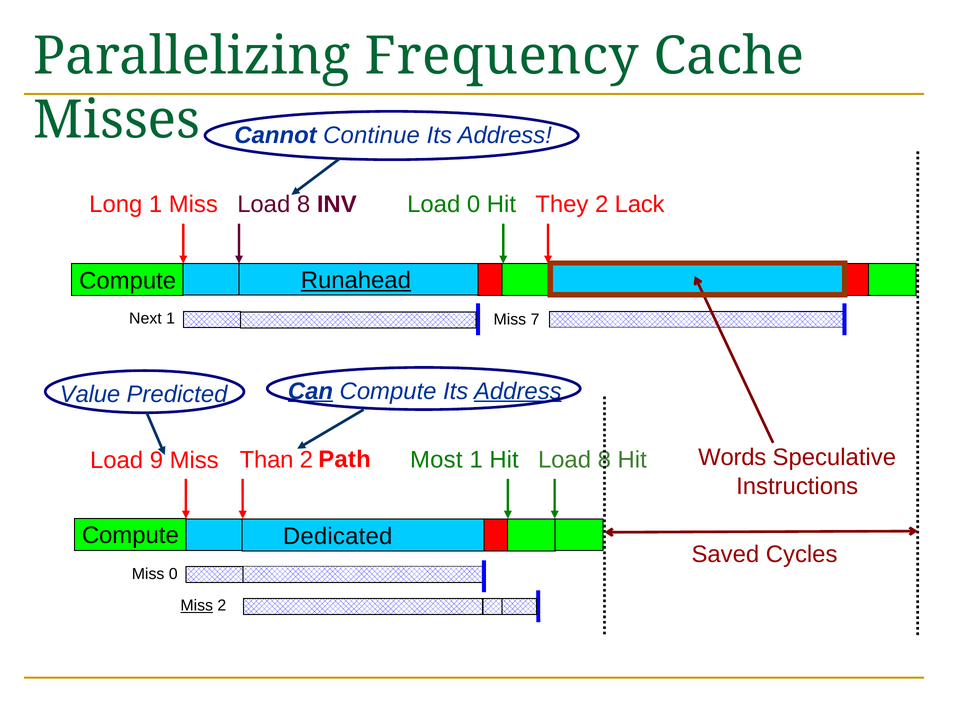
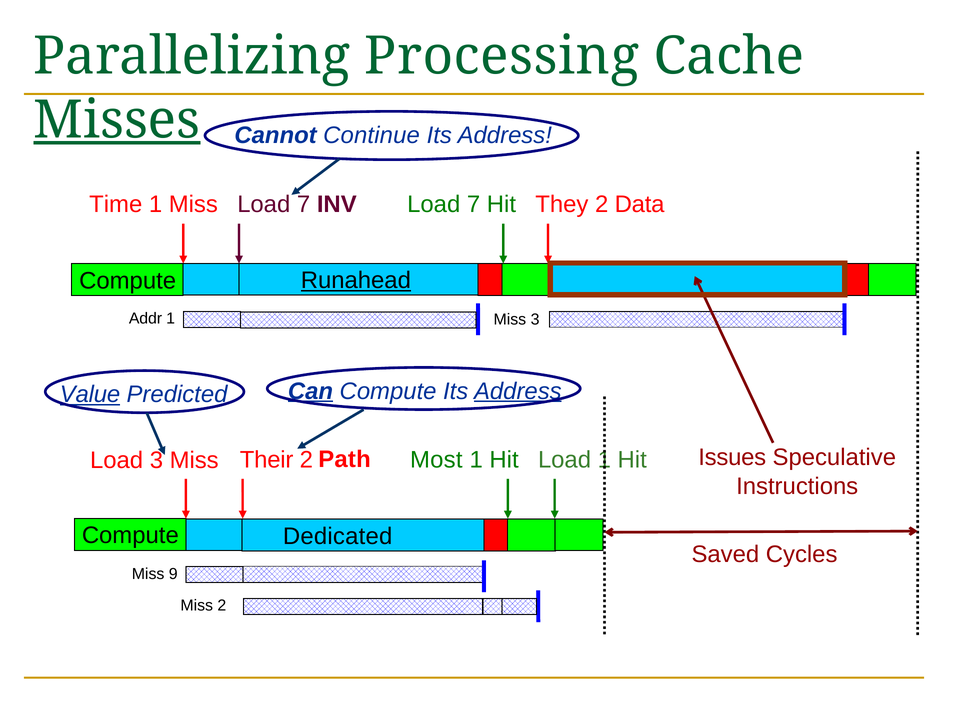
Frequency: Frequency -> Processing
Misses underline: none -> present
Long: Long -> Time
8 at (304, 205): 8 -> 7
INV Load 0: 0 -> 7
Lack: Lack -> Data
Next: Next -> Addr
Miss 7: 7 -> 3
Value underline: none -> present
Words: Words -> Issues
Than: Than -> Their
8 at (604, 460): 8 -> 1
Load 9: 9 -> 3
Miss 0: 0 -> 9
Miss at (197, 606) underline: present -> none
